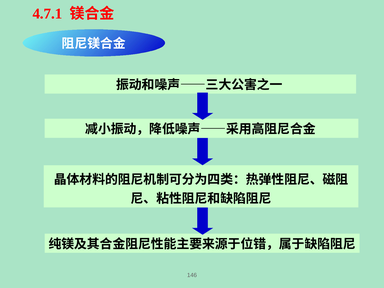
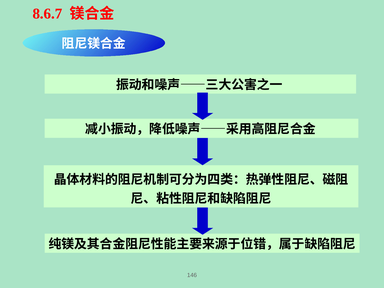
4.7.1: 4.7.1 -> 8.6.7
